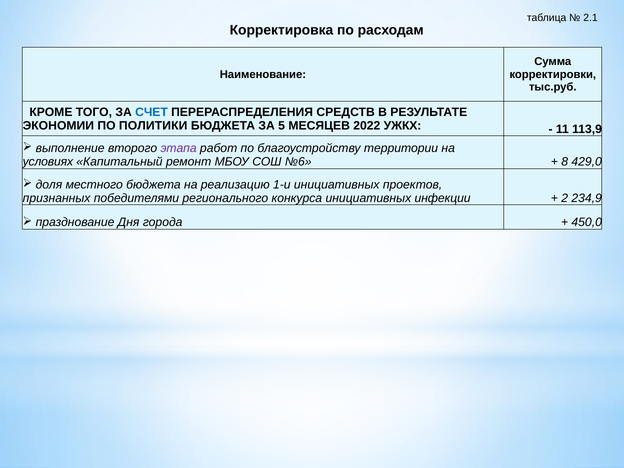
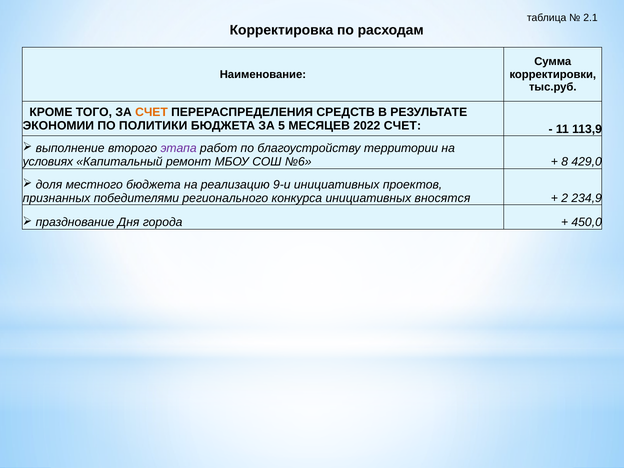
СЧЕТ at (151, 112) colour: blue -> orange
2022 УЖКХ: УЖКХ -> СЧЕТ
1-и: 1-и -> 9-и
инфекции: инфекции -> вносятся
